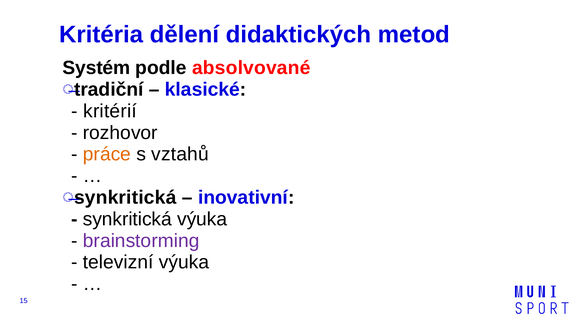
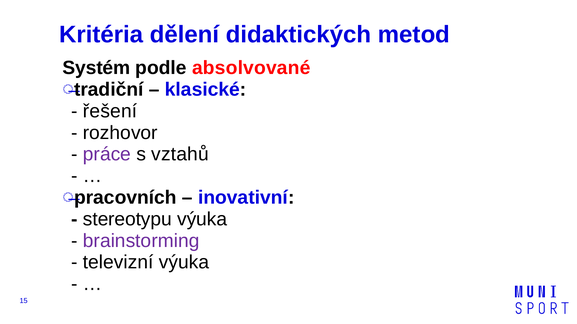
kritérií: kritérií -> řešení
práce colour: orange -> purple
synkritická at (125, 198): synkritická -> pracovních
synkritická at (127, 219): synkritická -> stereotypu
